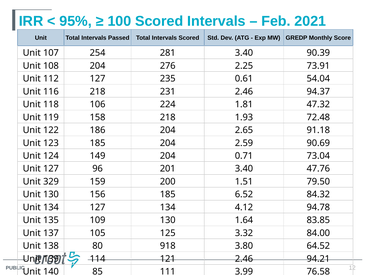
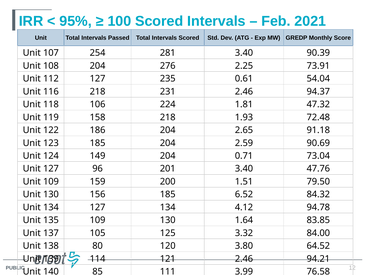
Unit 329: 329 -> 109
918: 918 -> 120
